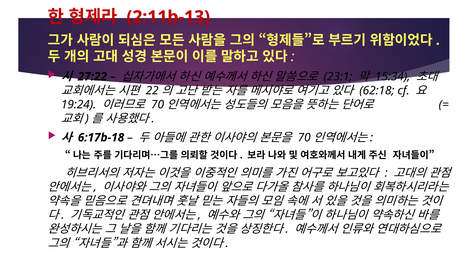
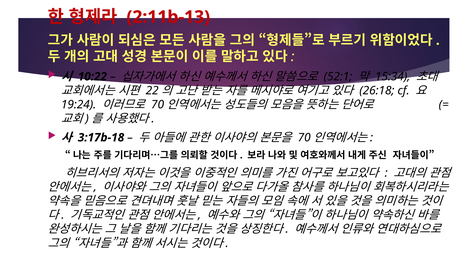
27:22: 27:22 -> 10:22
23:1: 23:1 -> 52:1
62:18: 62:18 -> 26:18
6:17b-18: 6:17b-18 -> 3:17b-18
